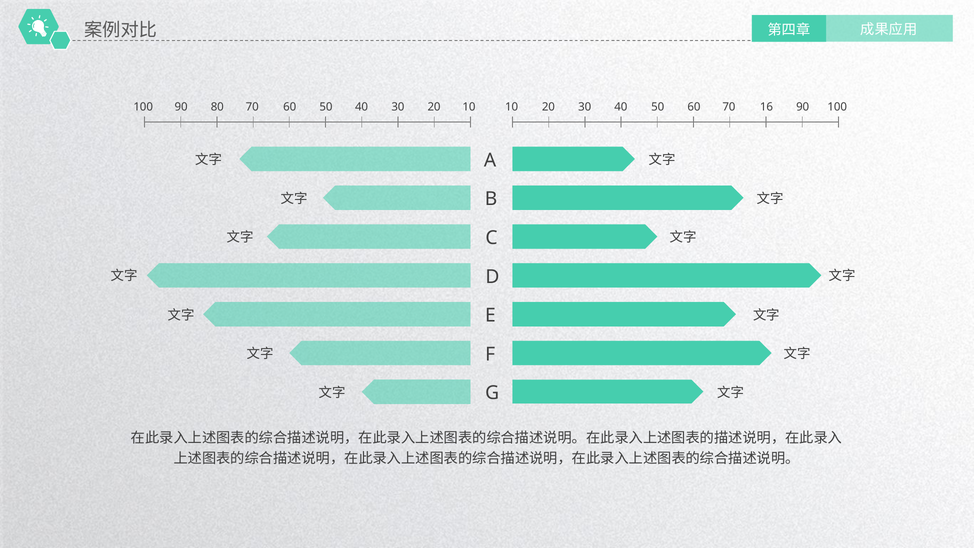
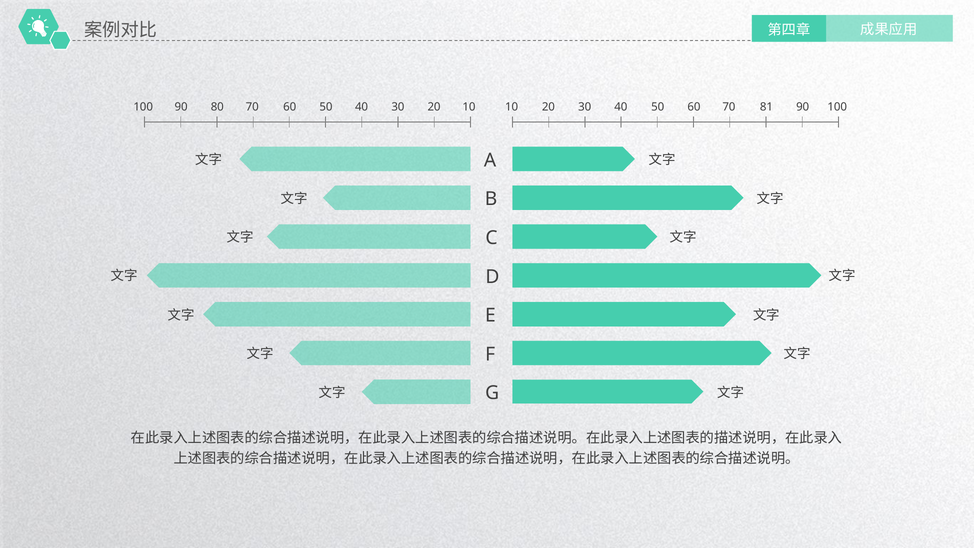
16: 16 -> 81
